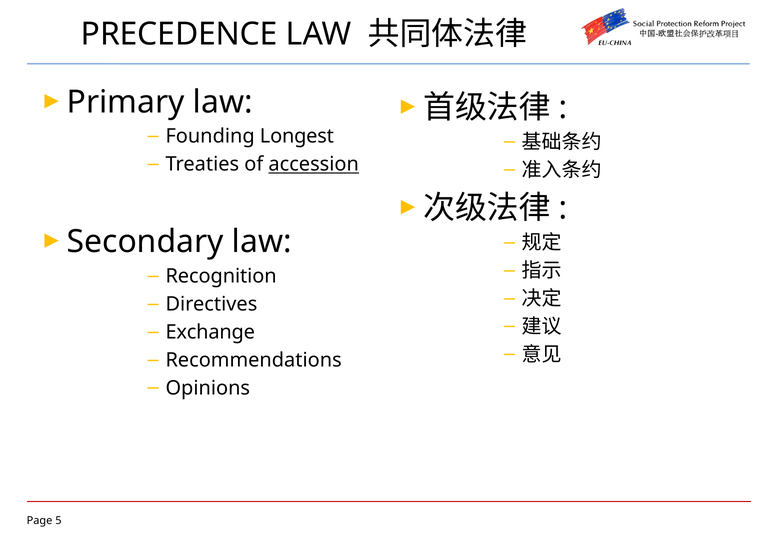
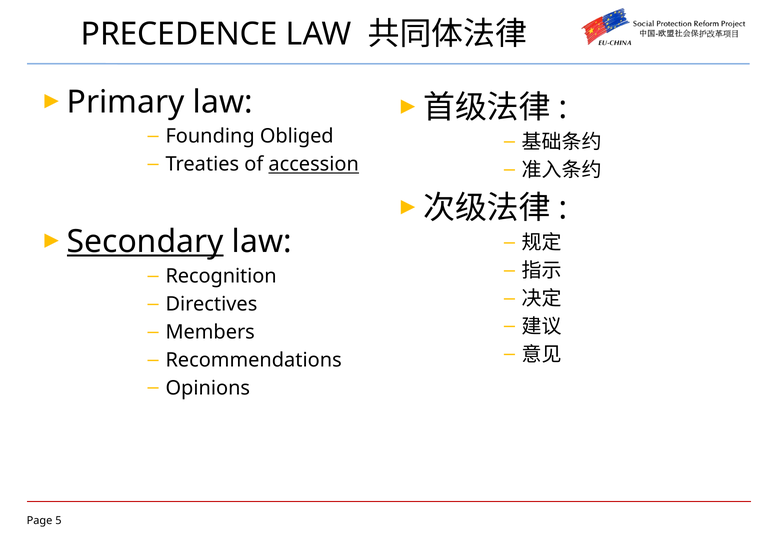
Longest: Longest -> Obliged
Secondary underline: none -> present
Exchange: Exchange -> Members
